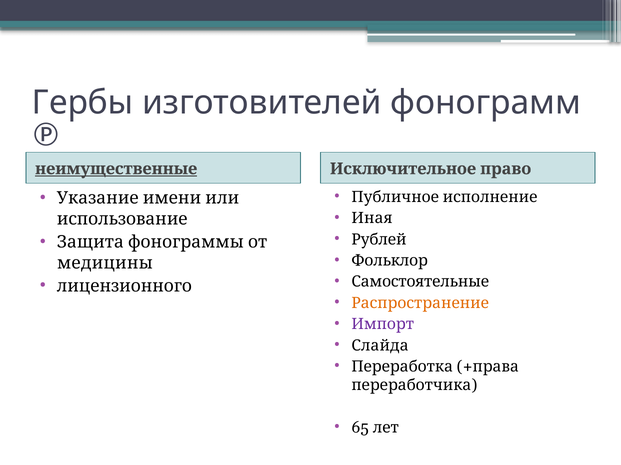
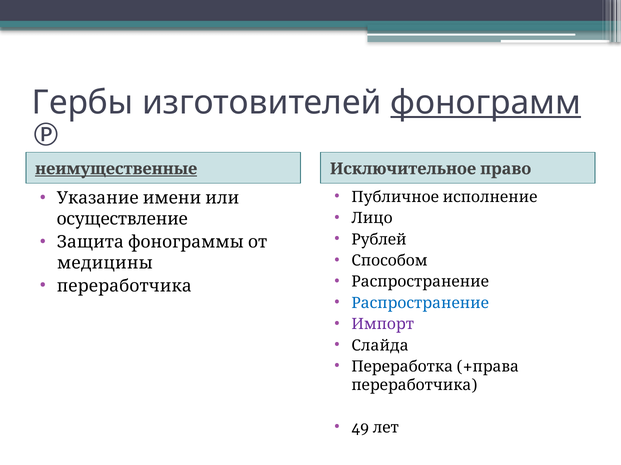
фонограмм underline: none -> present
Иная: Иная -> Лицо
использование: использование -> осуществление
Фольклор: Фольклор -> Способом
Самостоятельные at (420, 282): Самостоятельные -> Распространение
лицензионного at (124, 287): лицензионного -> переработчика
Распространение at (420, 304) colour: orange -> blue
65: 65 -> 49
